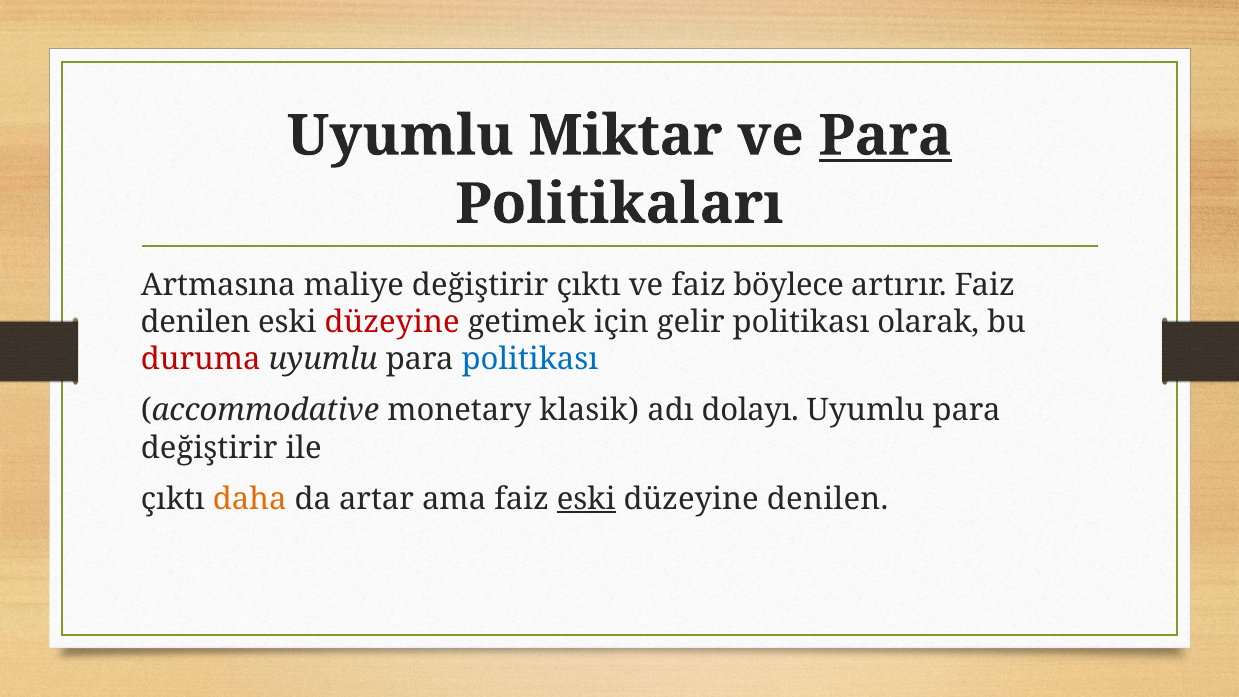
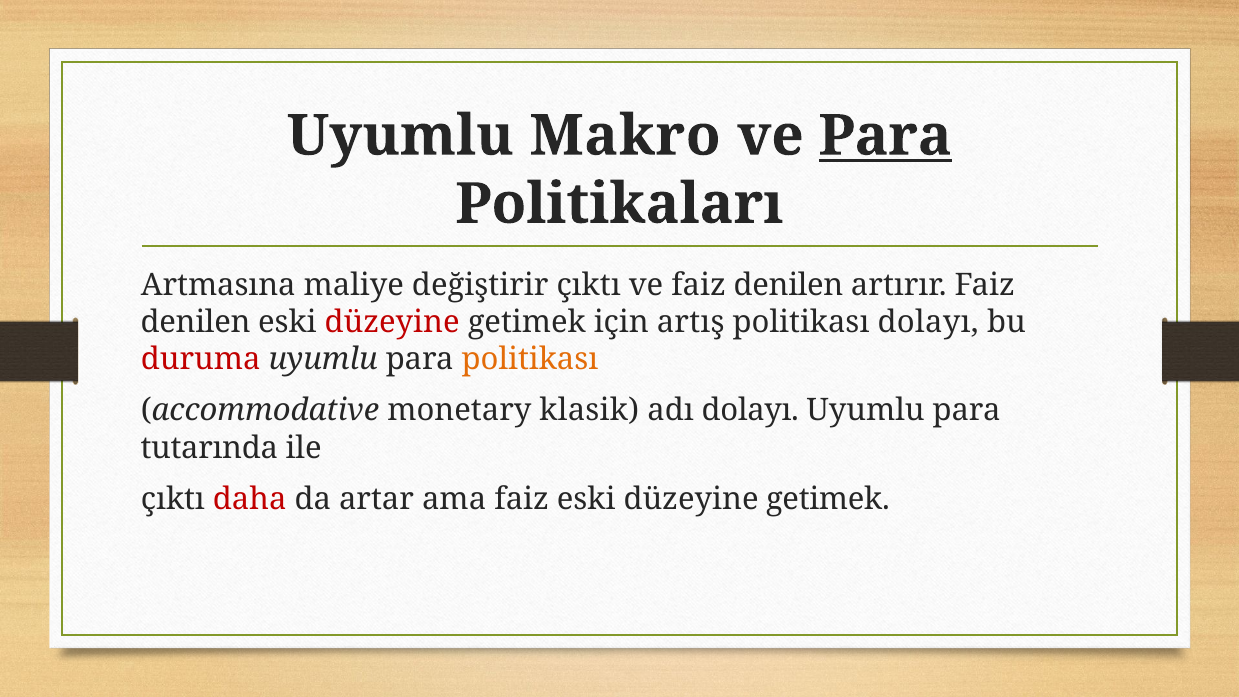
Miktar: Miktar -> Makro
ve faiz böylece: böylece -> denilen
gelir: gelir -> artış
politikası olarak: olarak -> dolayı
politikası at (530, 360) colour: blue -> orange
değiştirir at (209, 448): değiştirir -> tutarında
daha colour: orange -> red
eski at (586, 499) underline: present -> none
denilen at (828, 499): denilen -> getimek
